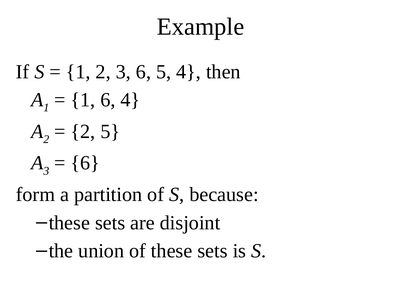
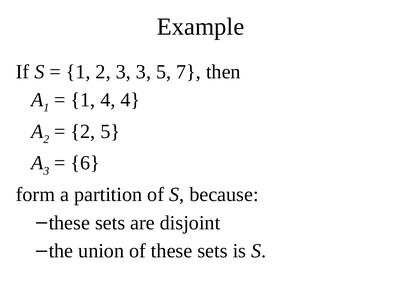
3 6: 6 -> 3
5 4: 4 -> 7
1 6: 6 -> 4
